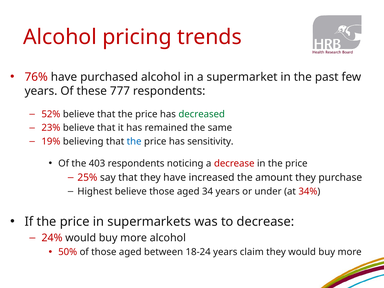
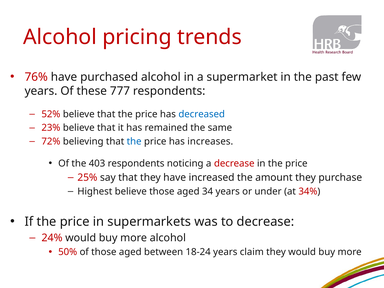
decreased colour: green -> blue
19%: 19% -> 72%
sensitivity: sensitivity -> increases
